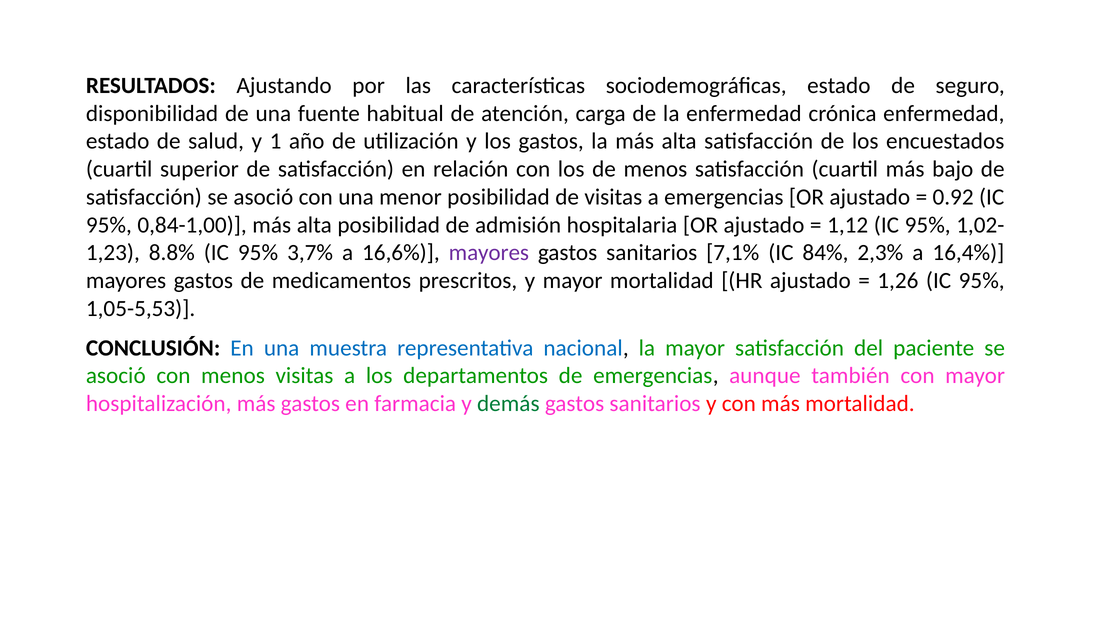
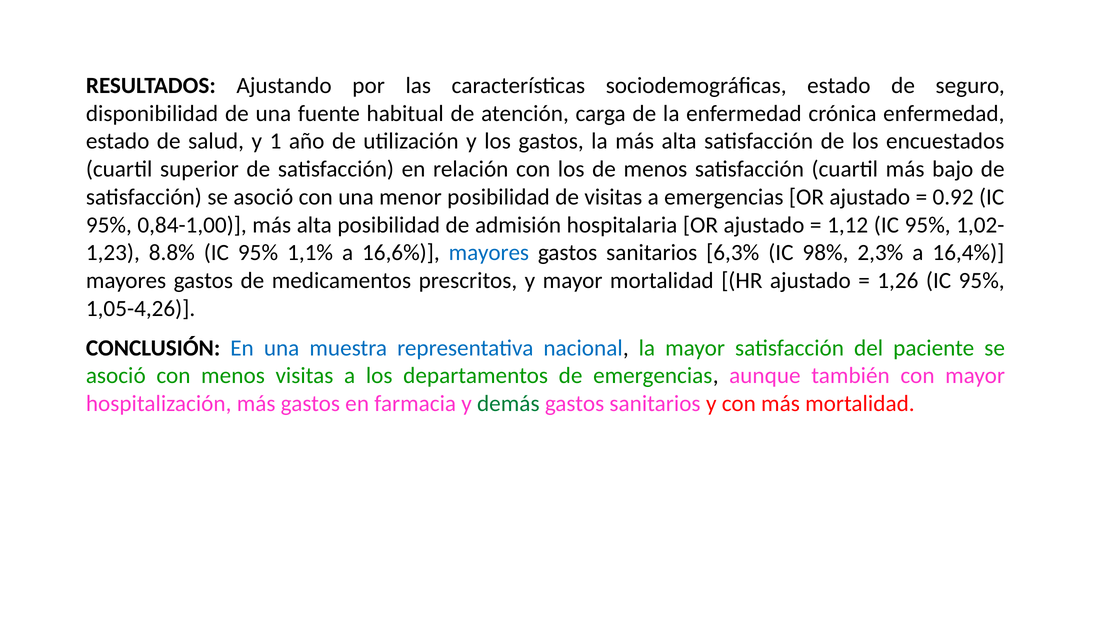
3,7%: 3,7% -> 1,1%
mayores at (489, 253) colour: purple -> blue
7,1%: 7,1% -> 6,3%
84%: 84% -> 98%
1,05-5,53: 1,05-5,53 -> 1,05-4,26
